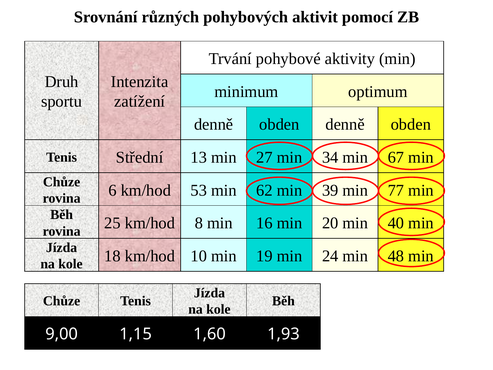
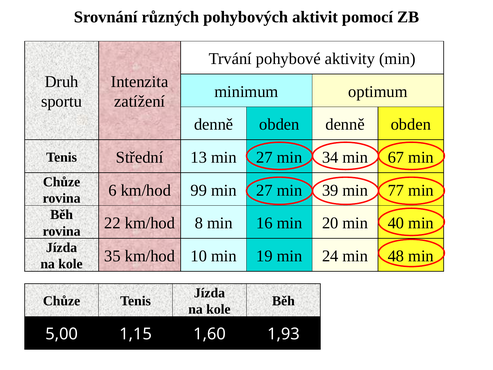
53: 53 -> 99
min 62: 62 -> 27
25: 25 -> 22
18: 18 -> 35
9,00: 9,00 -> 5,00
